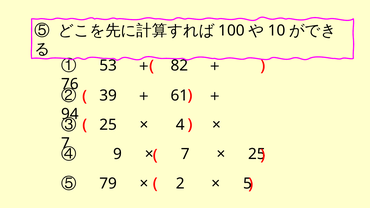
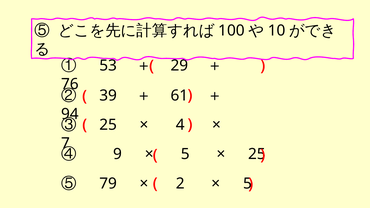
82: 82 -> 29
7 at (185, 154): 7 -> 5
